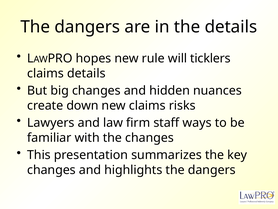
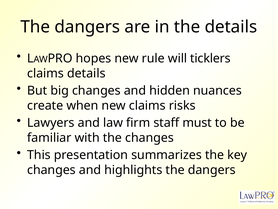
down: down -> when
ways: ways -> must
